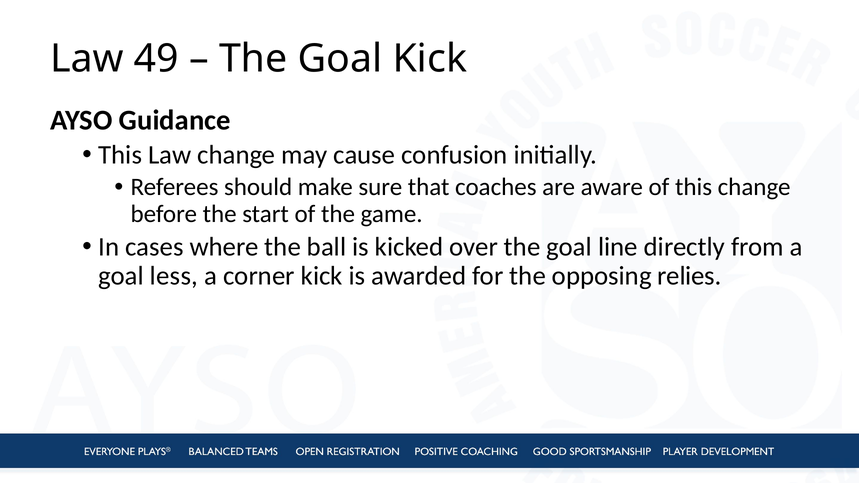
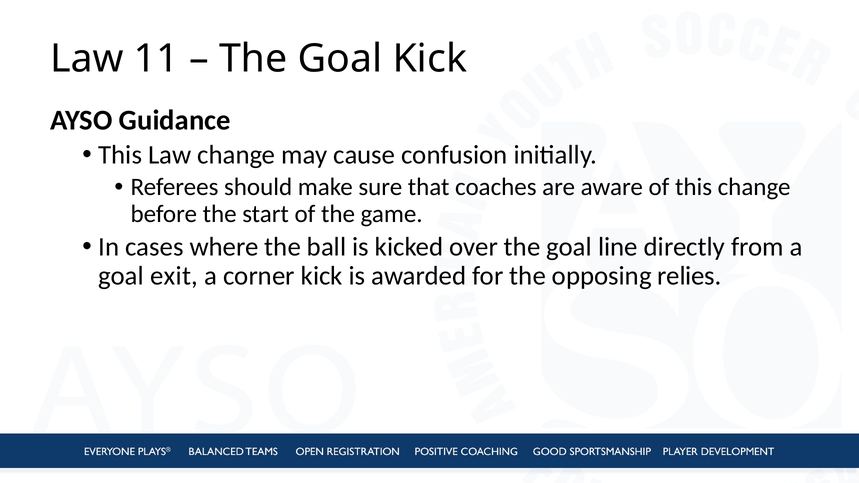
49: 49 -> 11
less: less -> exit
